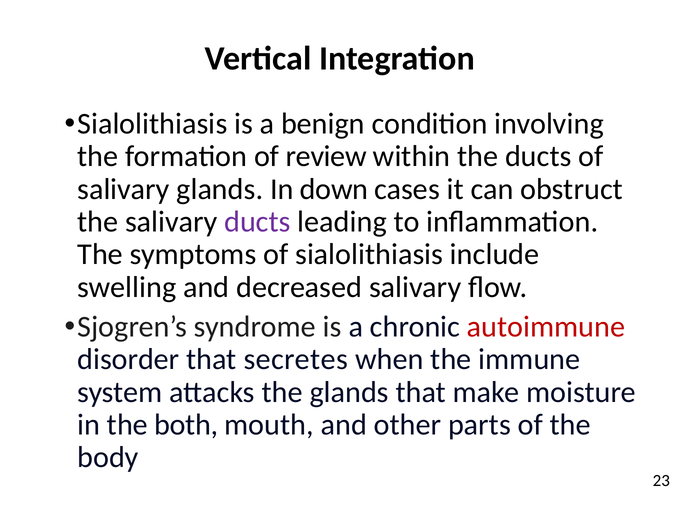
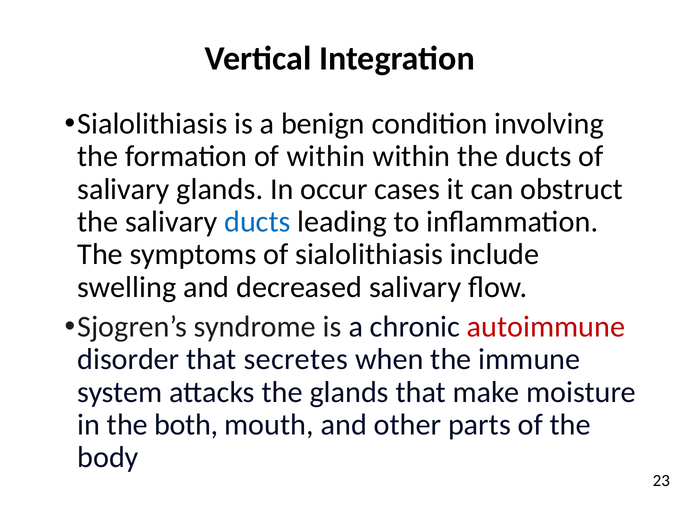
of review: review -> within
down: down -> occur
ducts at (257, 222) colour: purple -> blue
